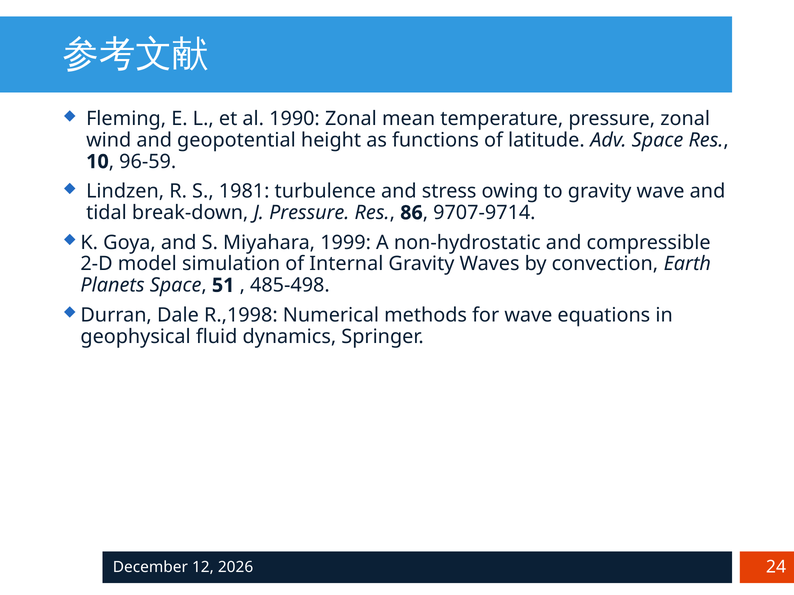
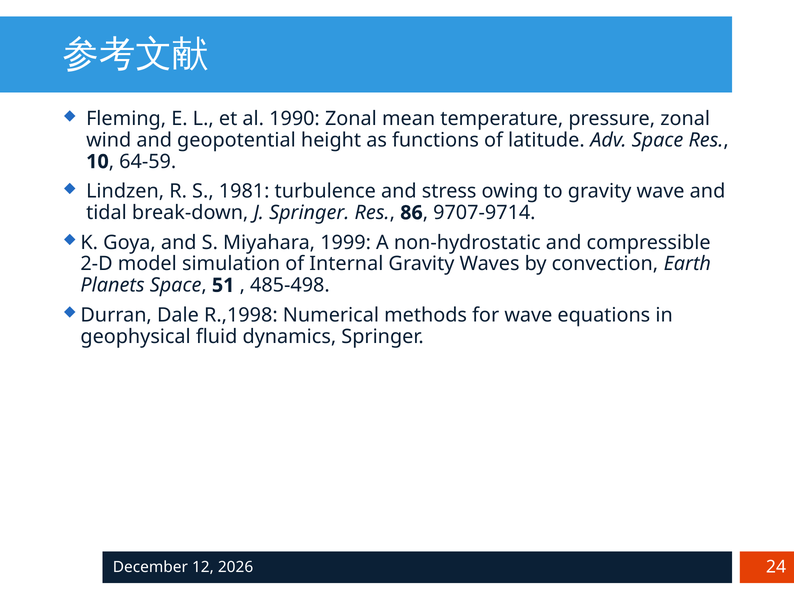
96-59: 96-59 -> 64-59
J Pressure: Pressure -> Springer
